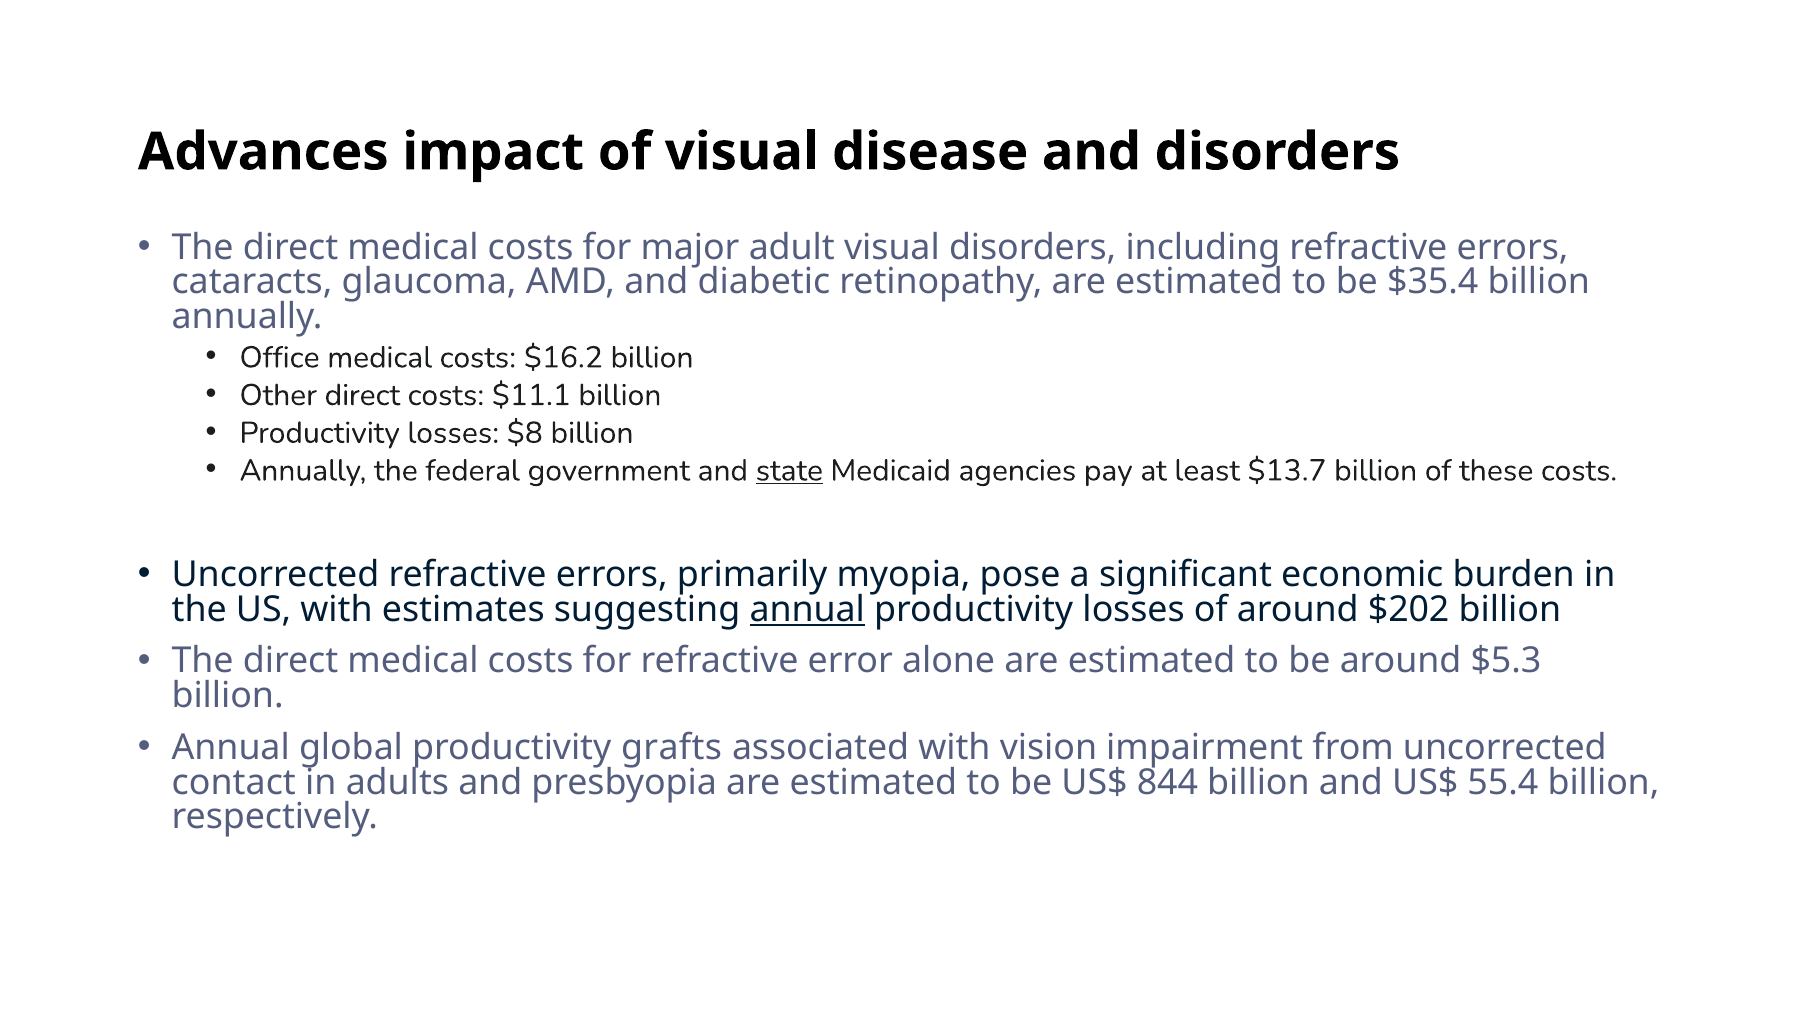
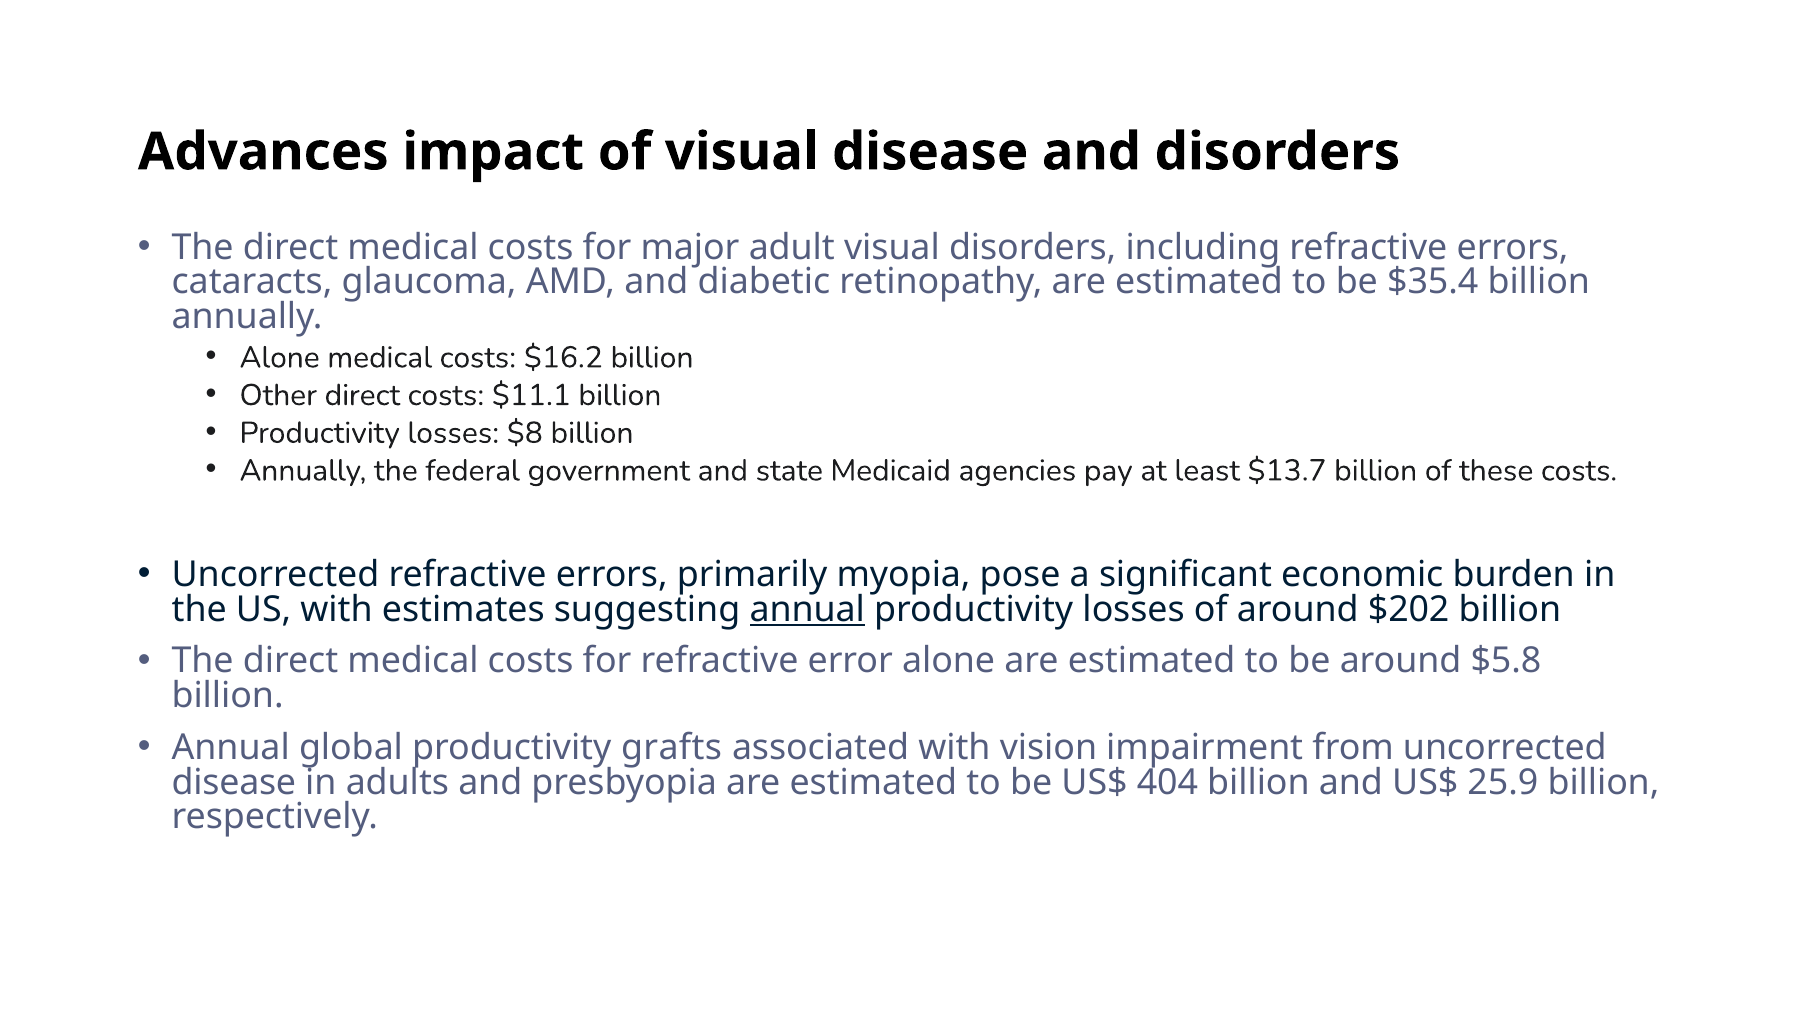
Office at (280, 357): Office -> Alone
state underline: present -> none
$5.3: $5.3 -> $5.8
contact at (234, 782): contact -> disease
844: 844 -> 404
55.4: 55.4 -> 25.9
